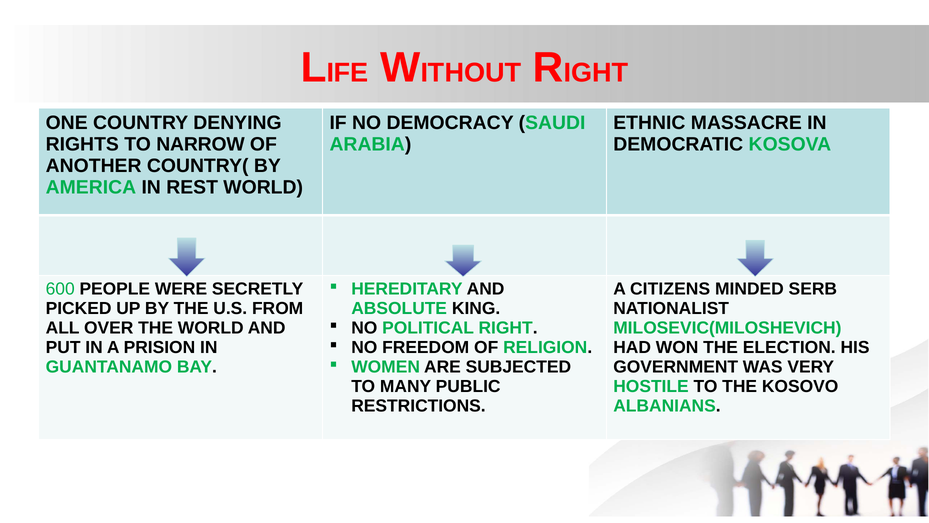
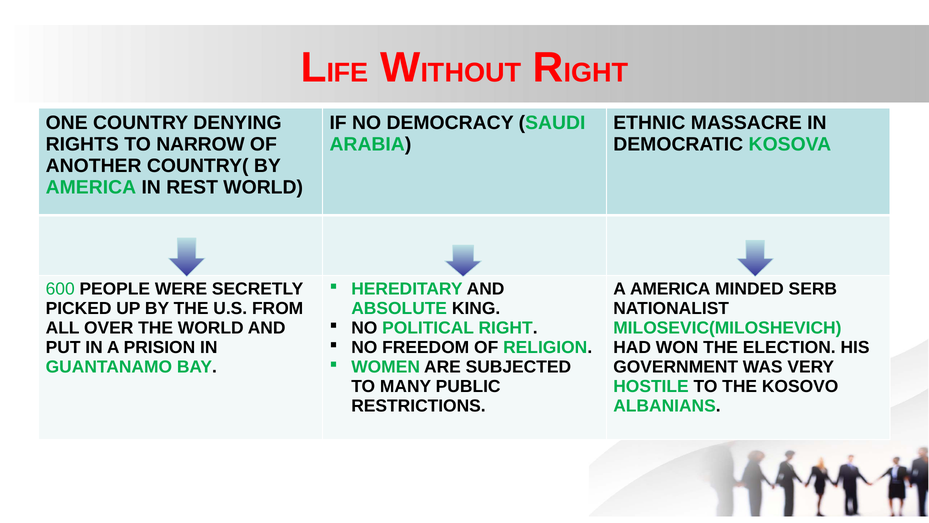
A CITIZENS: CITIZENS -> AMERICA
